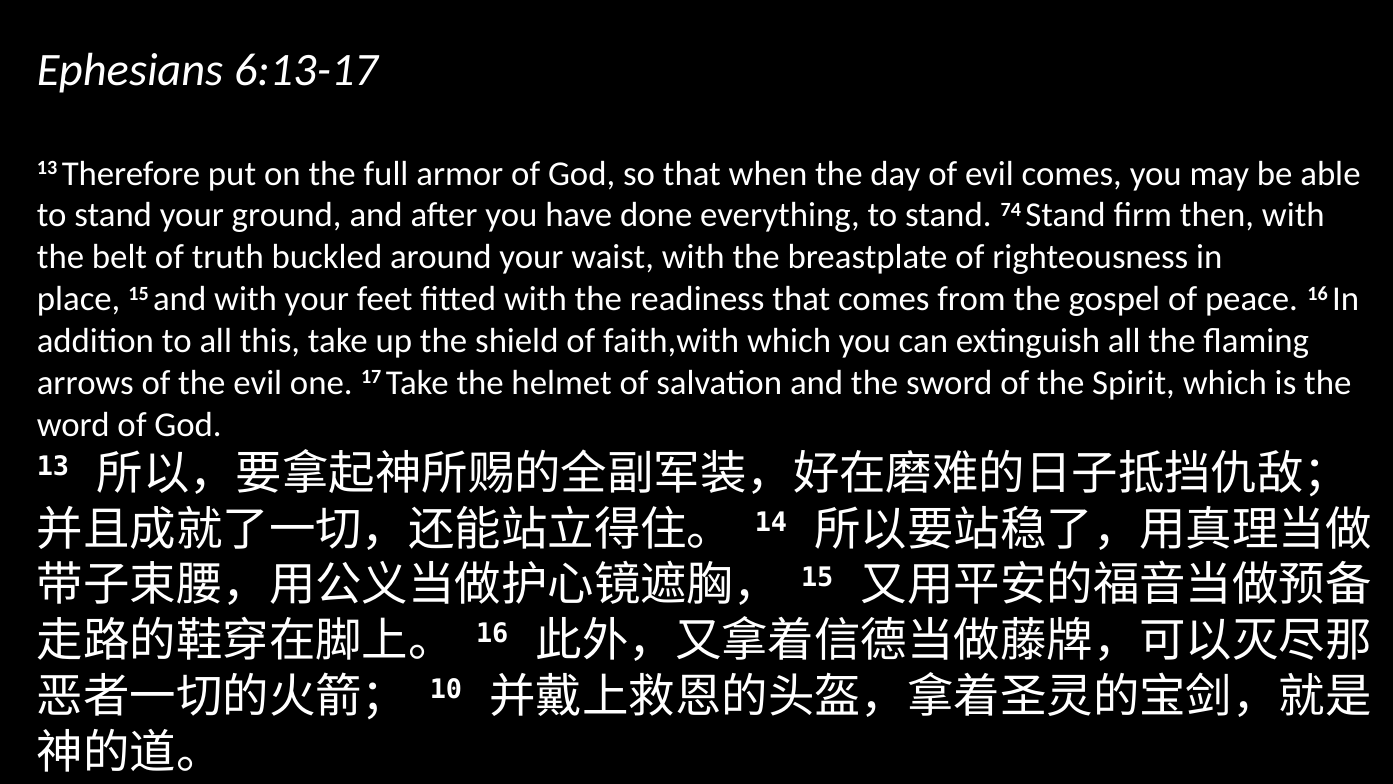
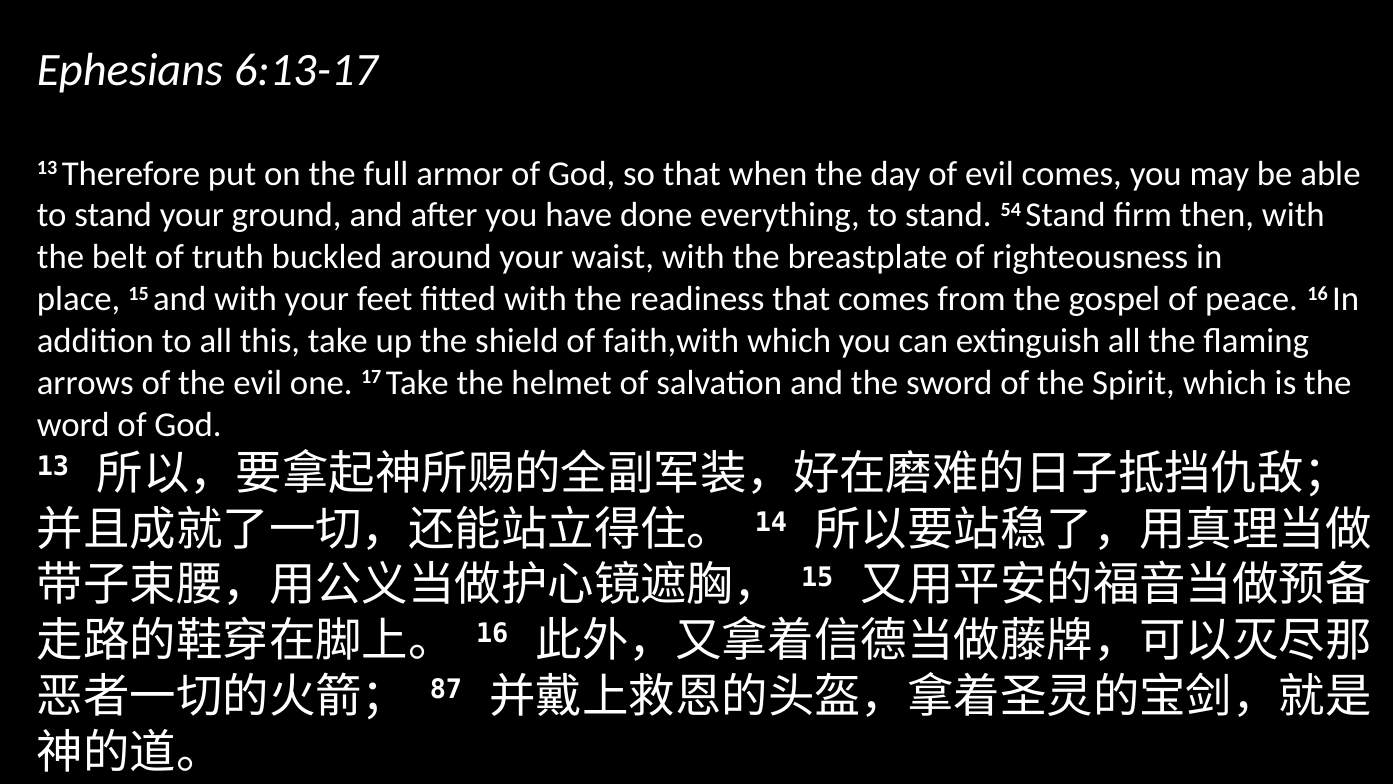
74: 74 -> 54
10: 10 -> 87
